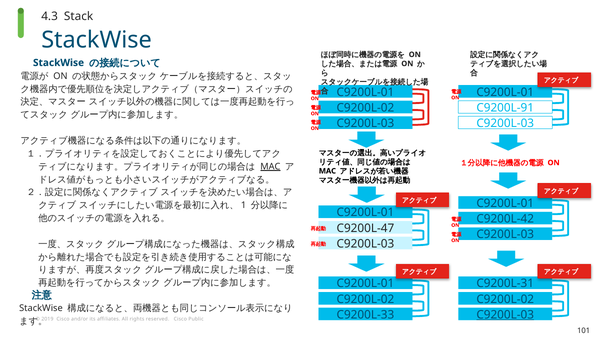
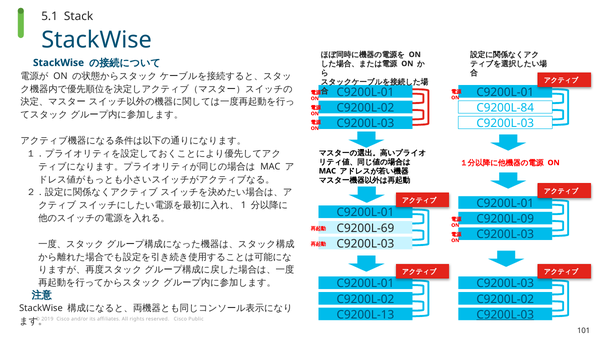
4.3: 4.3 -> 5.1
C9200L-91: C9200L-91 -> C9200L-84
MAC at (270, 166) underline: present -> none
C9200L-42: C9200L-42 -> C9200L-09
C9200L-47: C9200L-47 -> C9200L-69
C9200L-31 at (505, 283): C9200L-31 -> C9200L-03
C9200L-33: C9200L-33 -> C9200L-13
